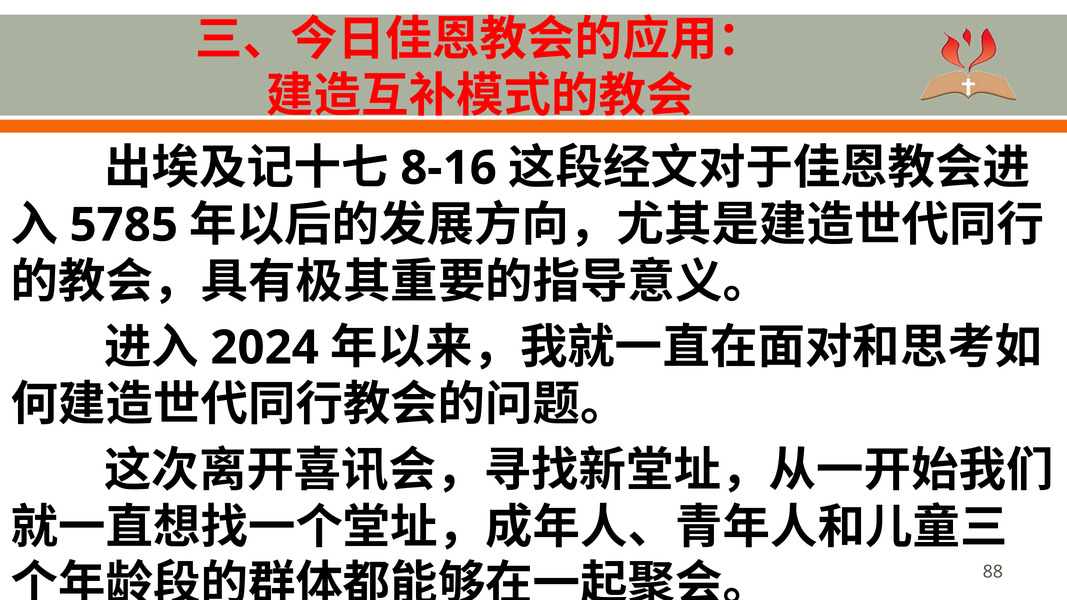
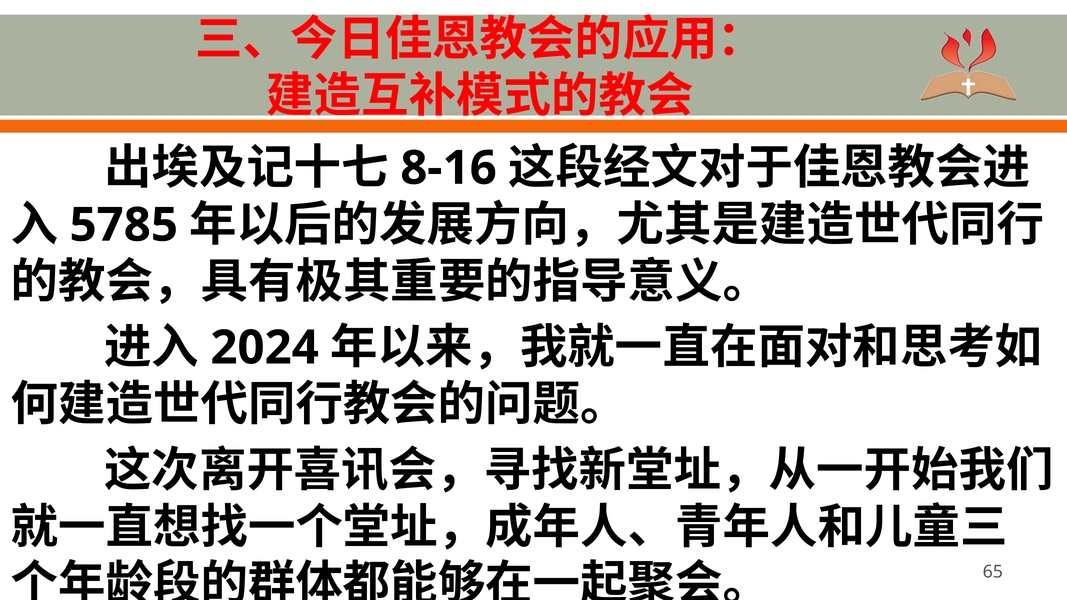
88: 88 -> 65
